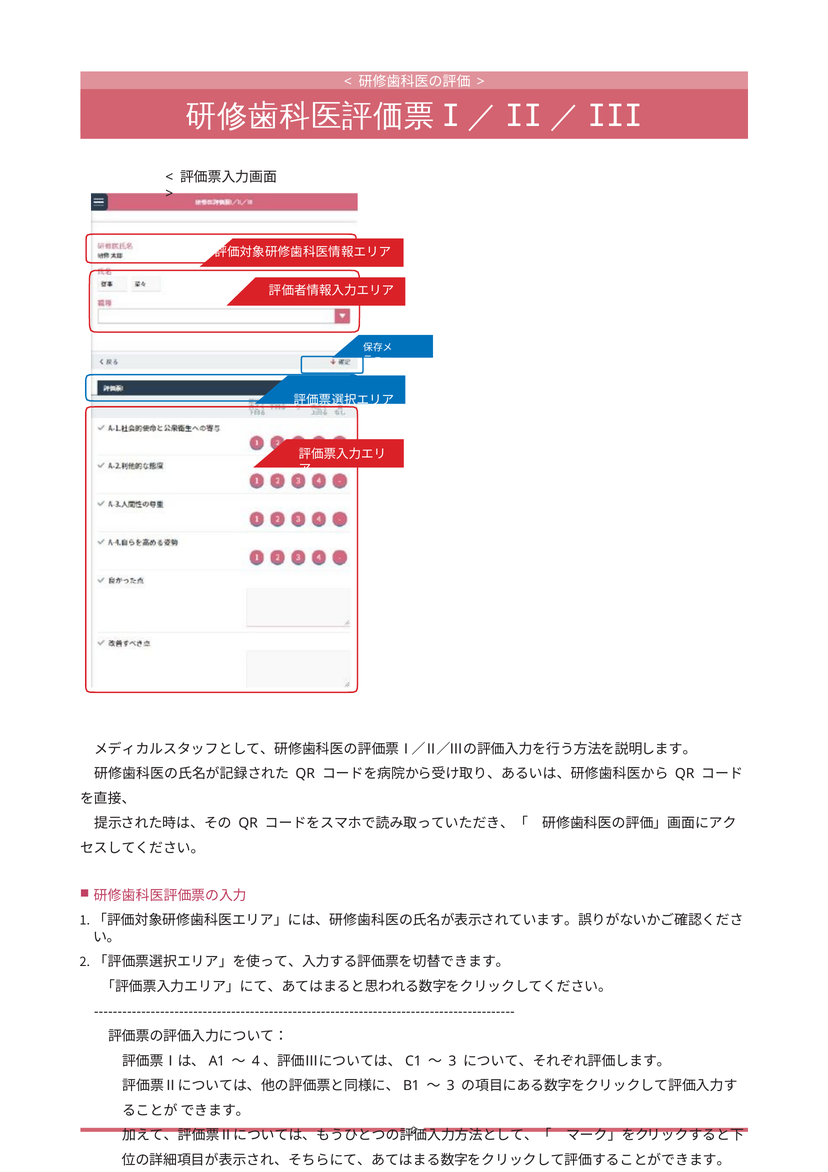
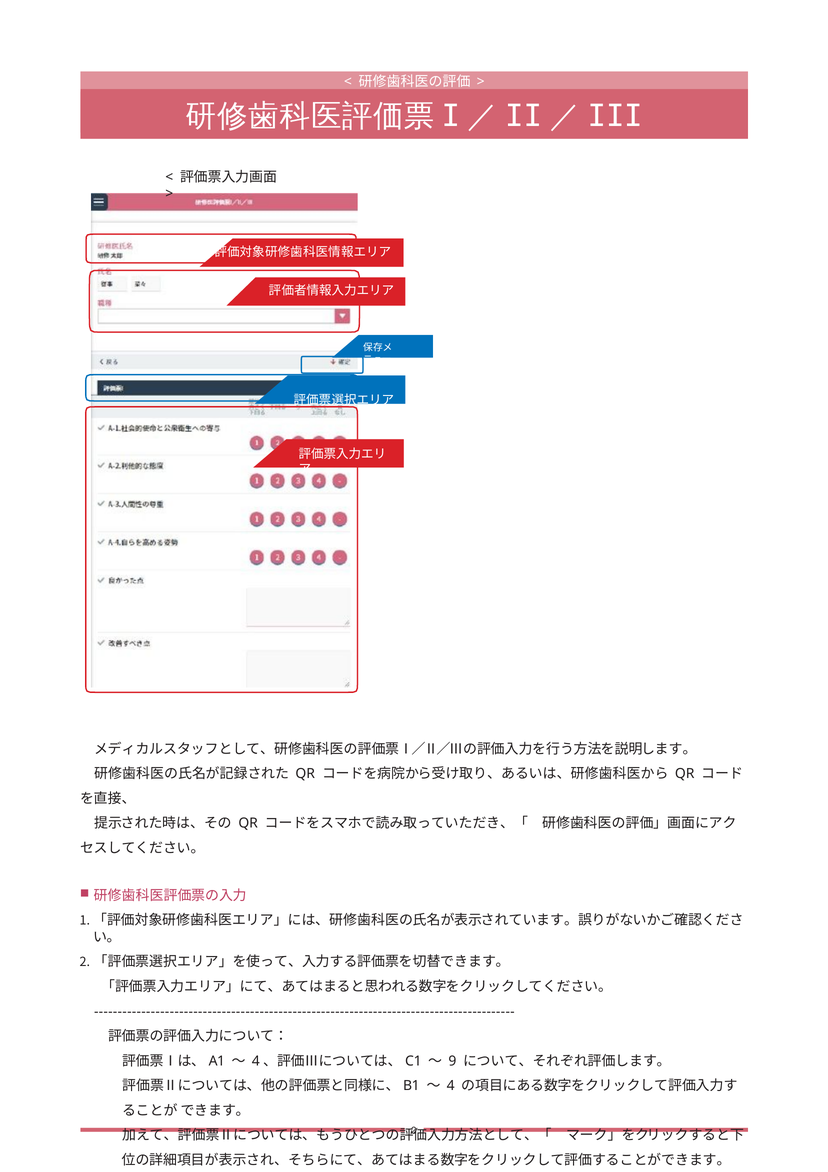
3 at (452, 1061): 3 -> 9
3 at (451, 1086): 3 -> 4
